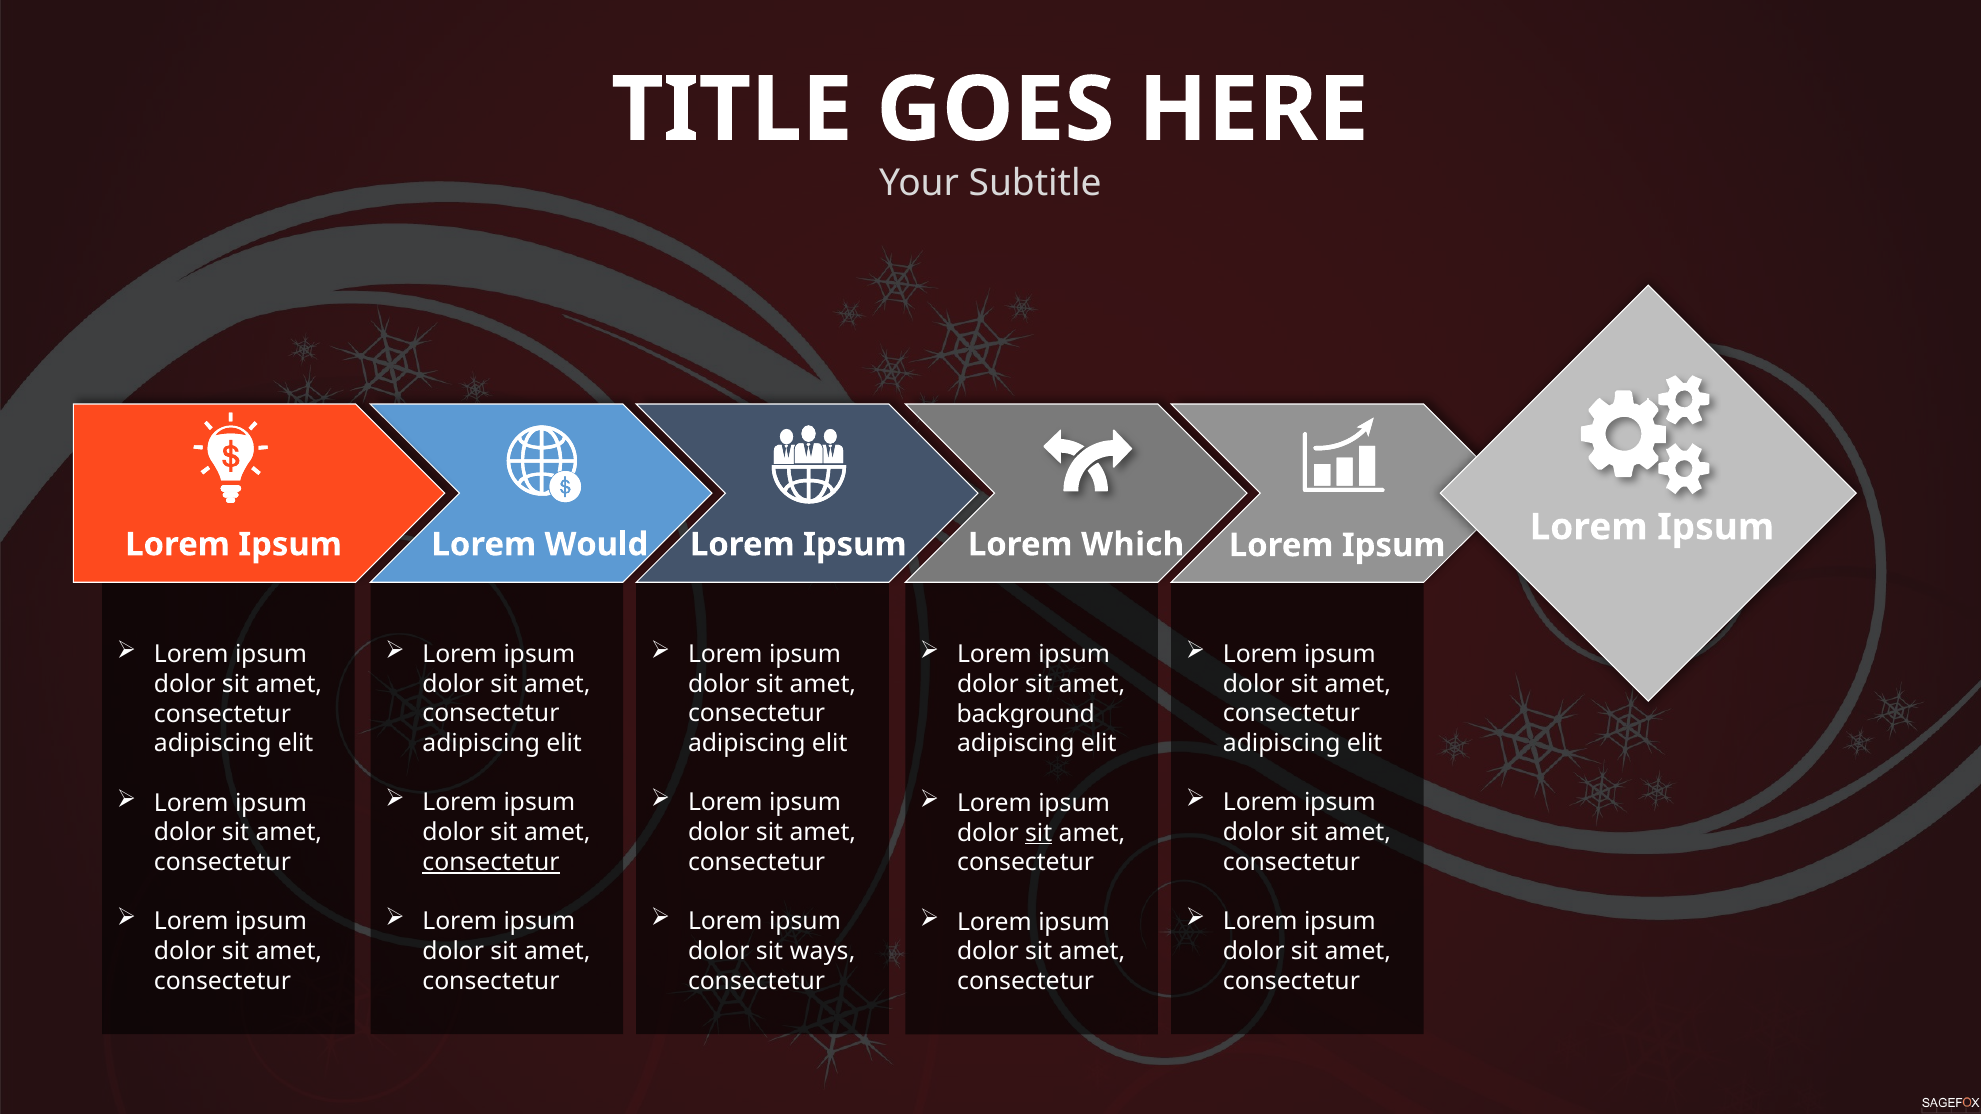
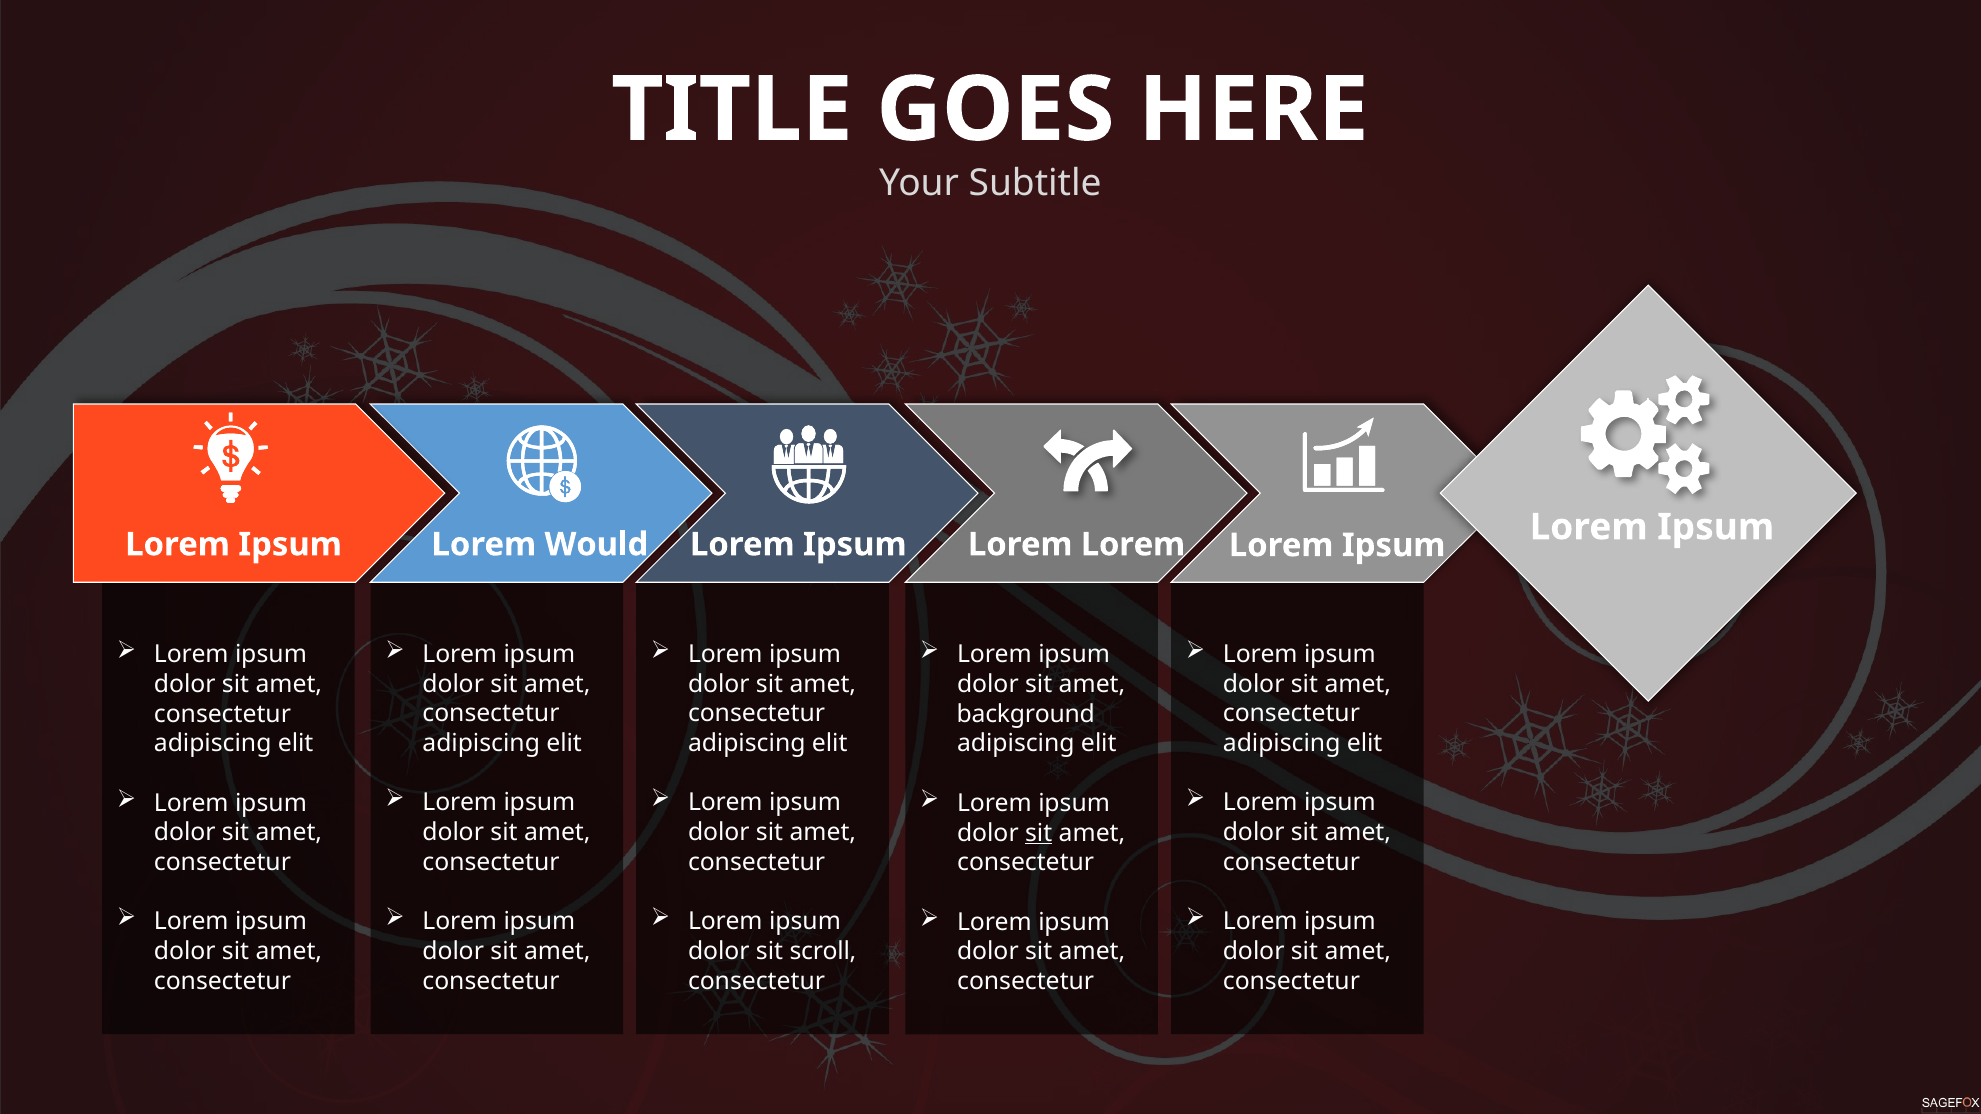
Ipsum Lorem Which: Which -> Lorem
consectetur at (491, 862) underline: present -> none
ways: ways -> scroll
